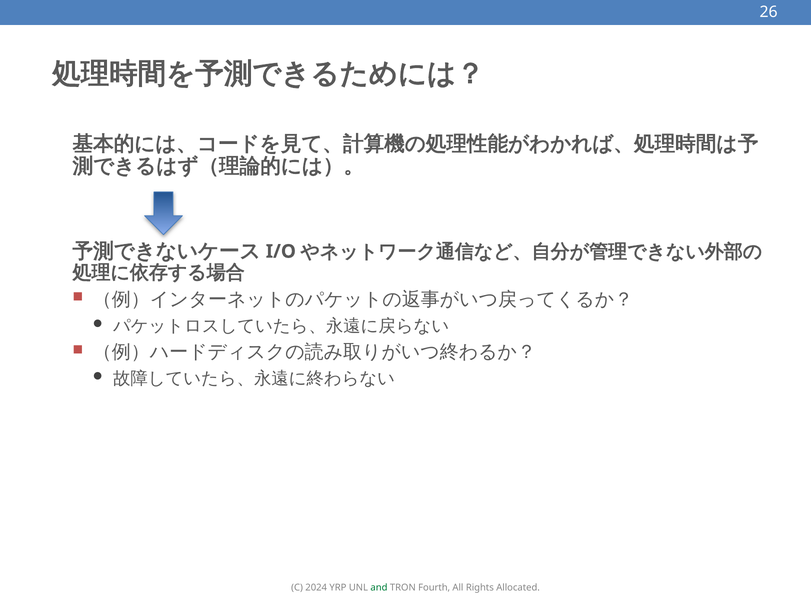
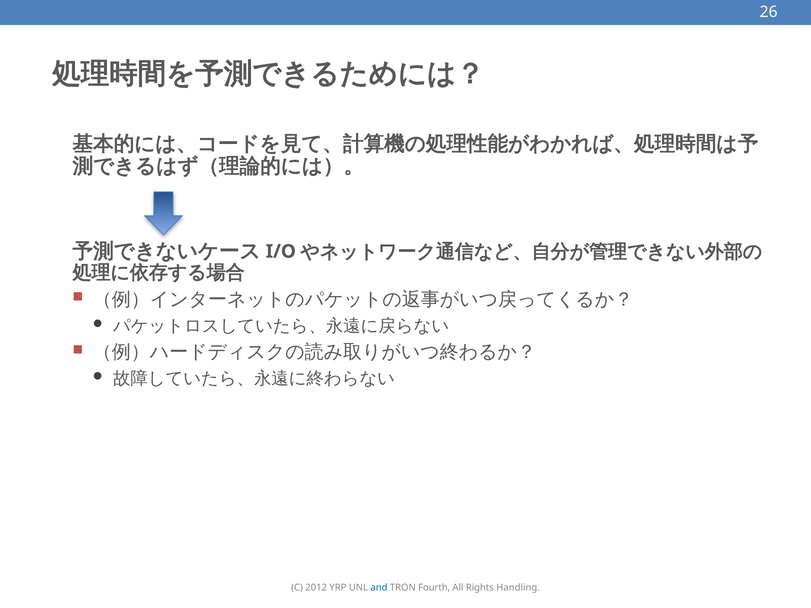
2024: 2024 -> 2012
and colour: green -> blue
Allocated: Allocated -> Handling
